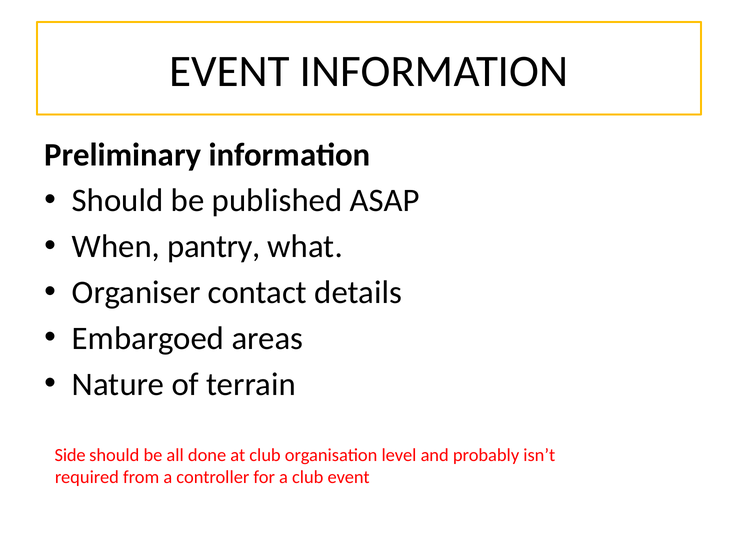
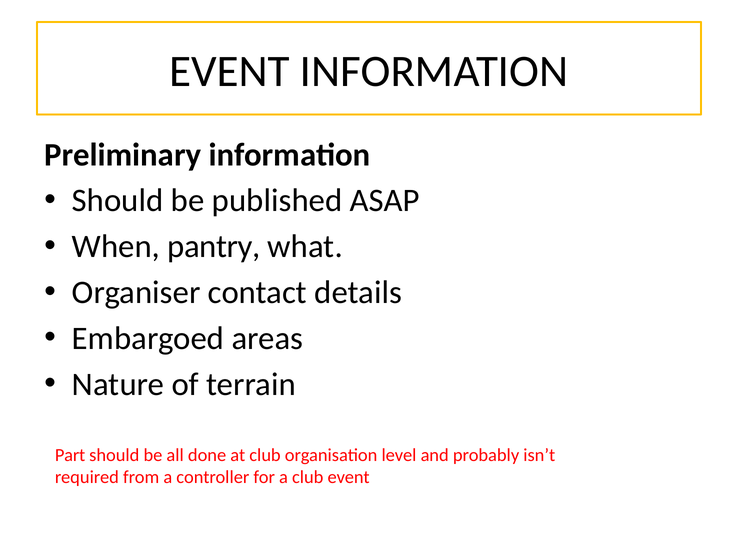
Side: Side -> Part
